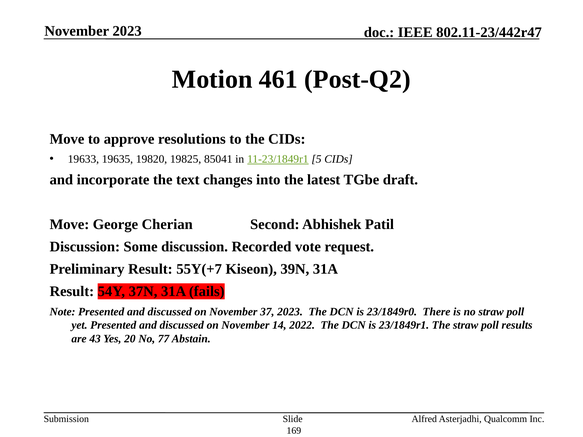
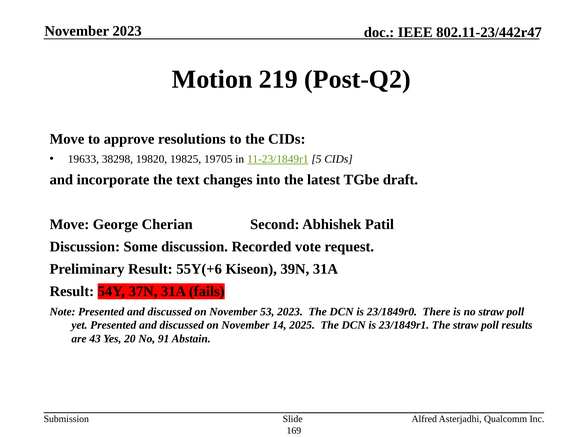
461: 461 -> 219
19635: 19635 -> 38298
85041: 85041 -> 19705
55Y(+7: 55Y(+7 -> 55Y(+6
37: 37 -> 53
2022: 2022 -> 2025
77: 77 -> 91
